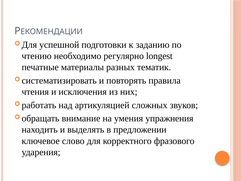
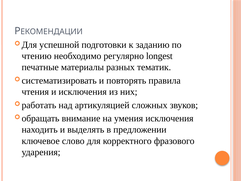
умения упражнения: упражнения -> исключения
